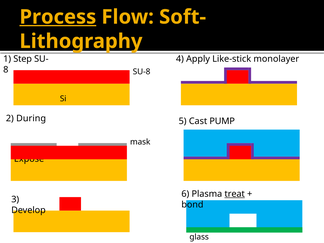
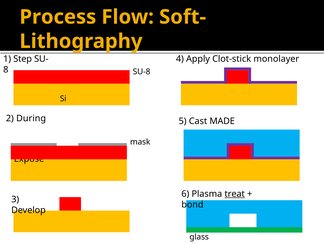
Process underline: present -> none
Like-stick: Like-stick -> Clot-stick
PUMP: PUMP -> MADE
